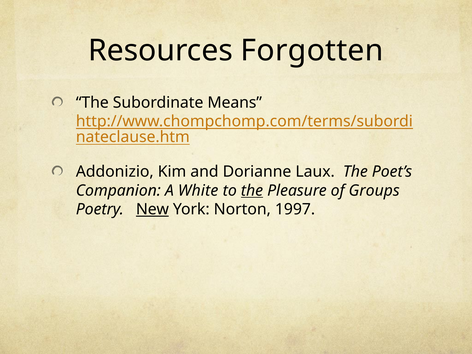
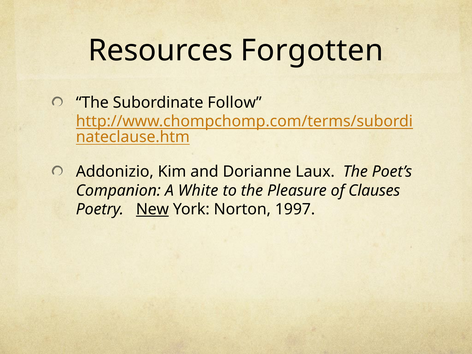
Means: Means -> Follow
the at (252, 191) underline: present -> none
Groups: Groups -> Clauses
